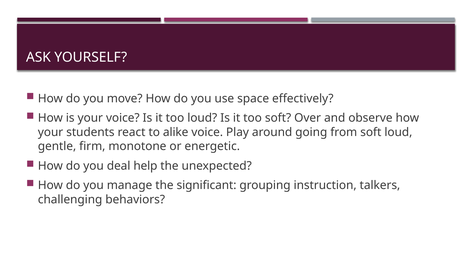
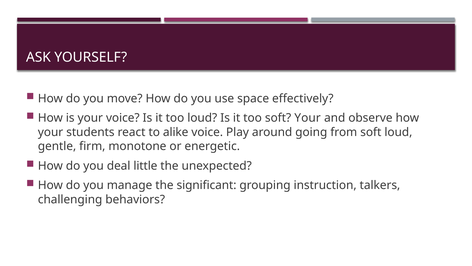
soft Over: Over -> Your
help: help -> little
